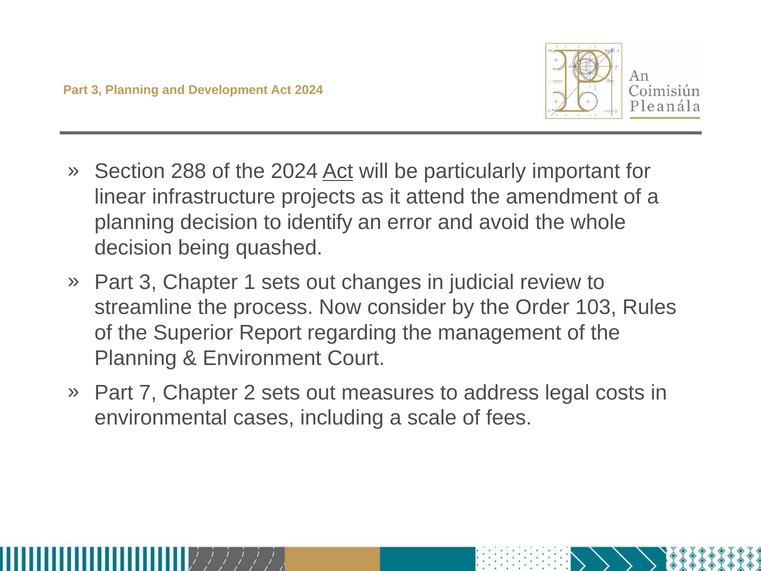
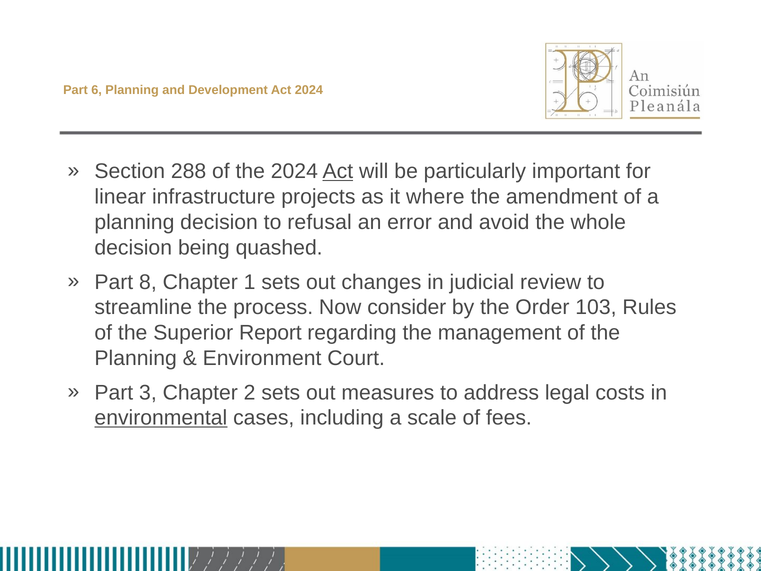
3 at (97, 90): 3 -> 6
attend: attend -> where
identify: identify -> refusal
3 at (148, 282): 3 -> 8
7: 7 -> 3
environmental underline: none -> present
